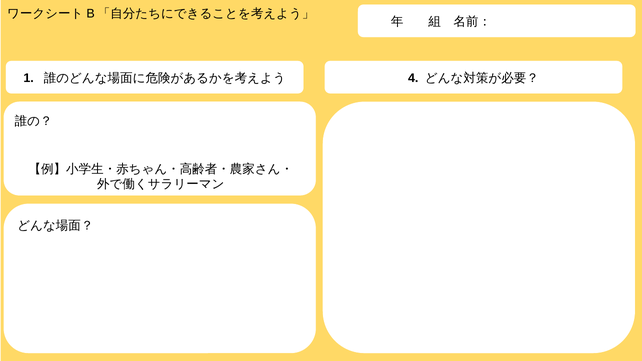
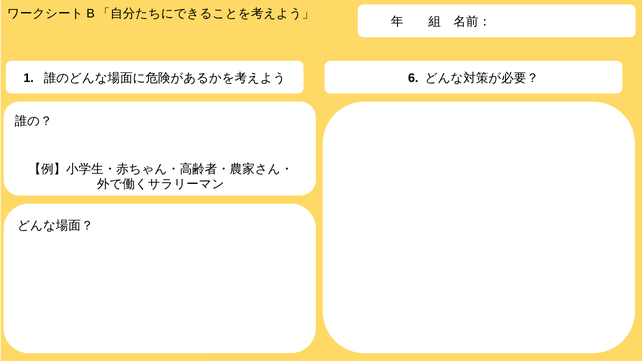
4: 4 -> 6
